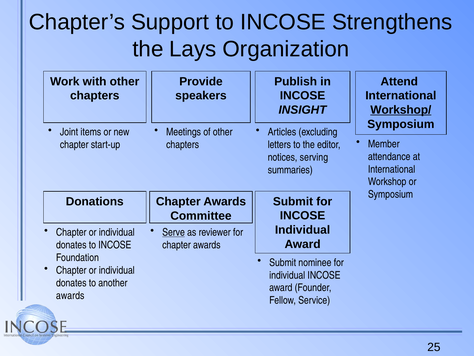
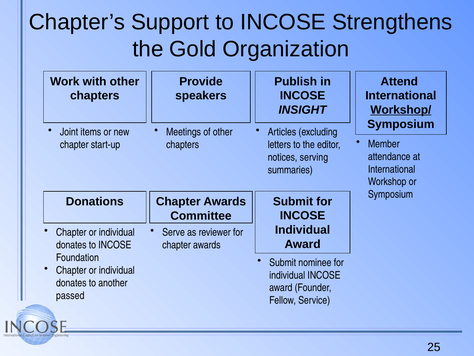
Lays: Lays -> Gold
Serve underline: present -> none
awards at (70, 295): awards -> passed
